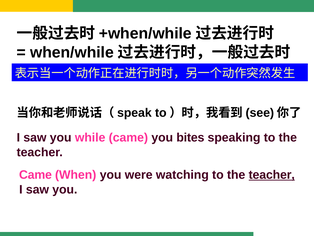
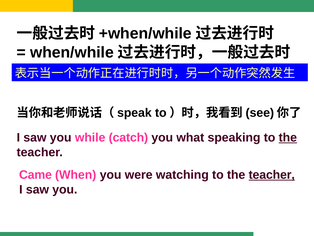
while came: came -> catch
bites: bites -> what
the at (288, 137) underline: none -> present
